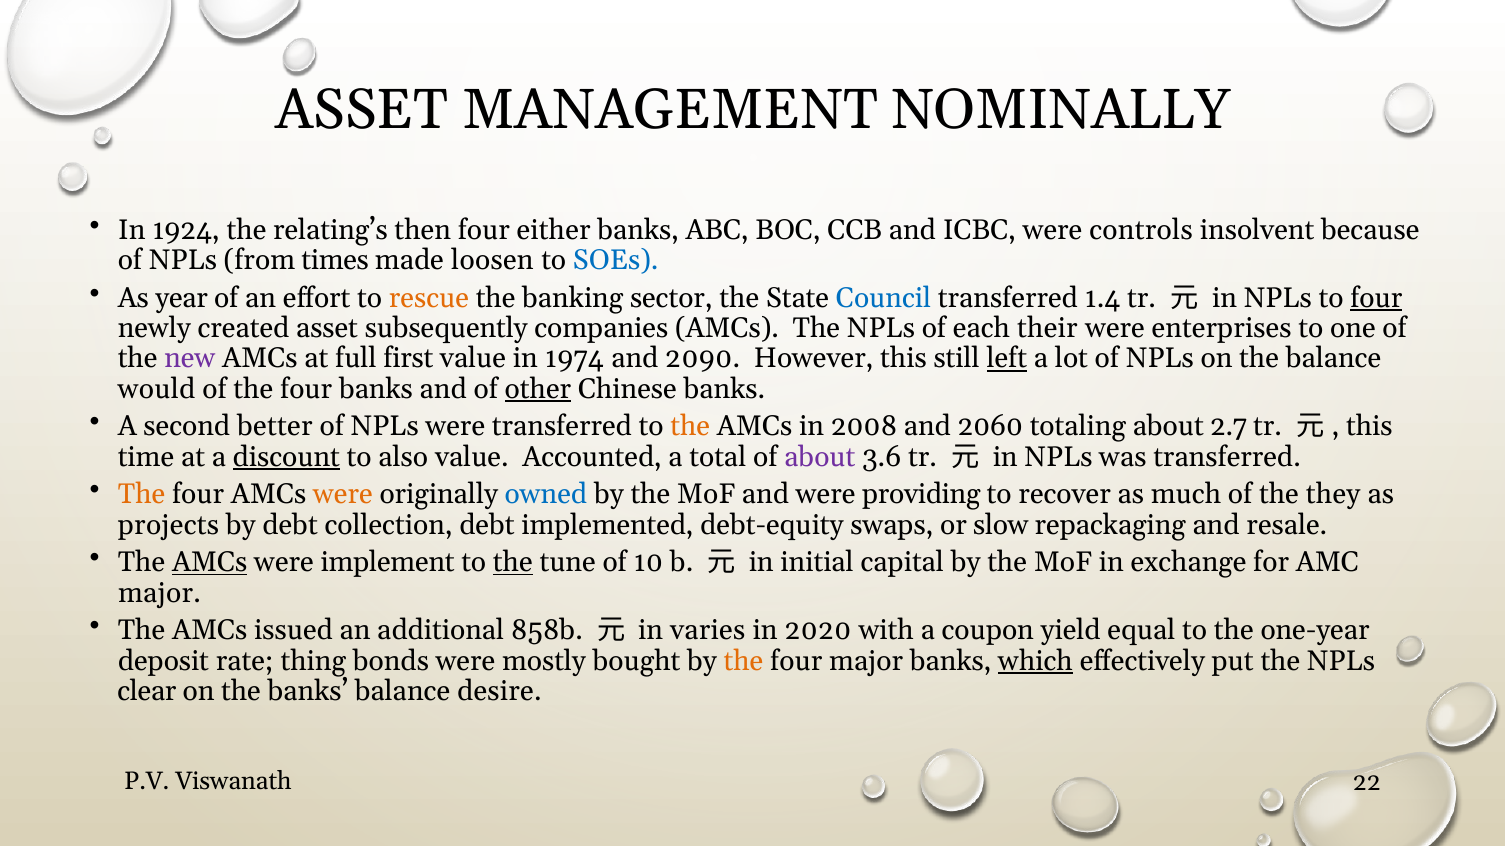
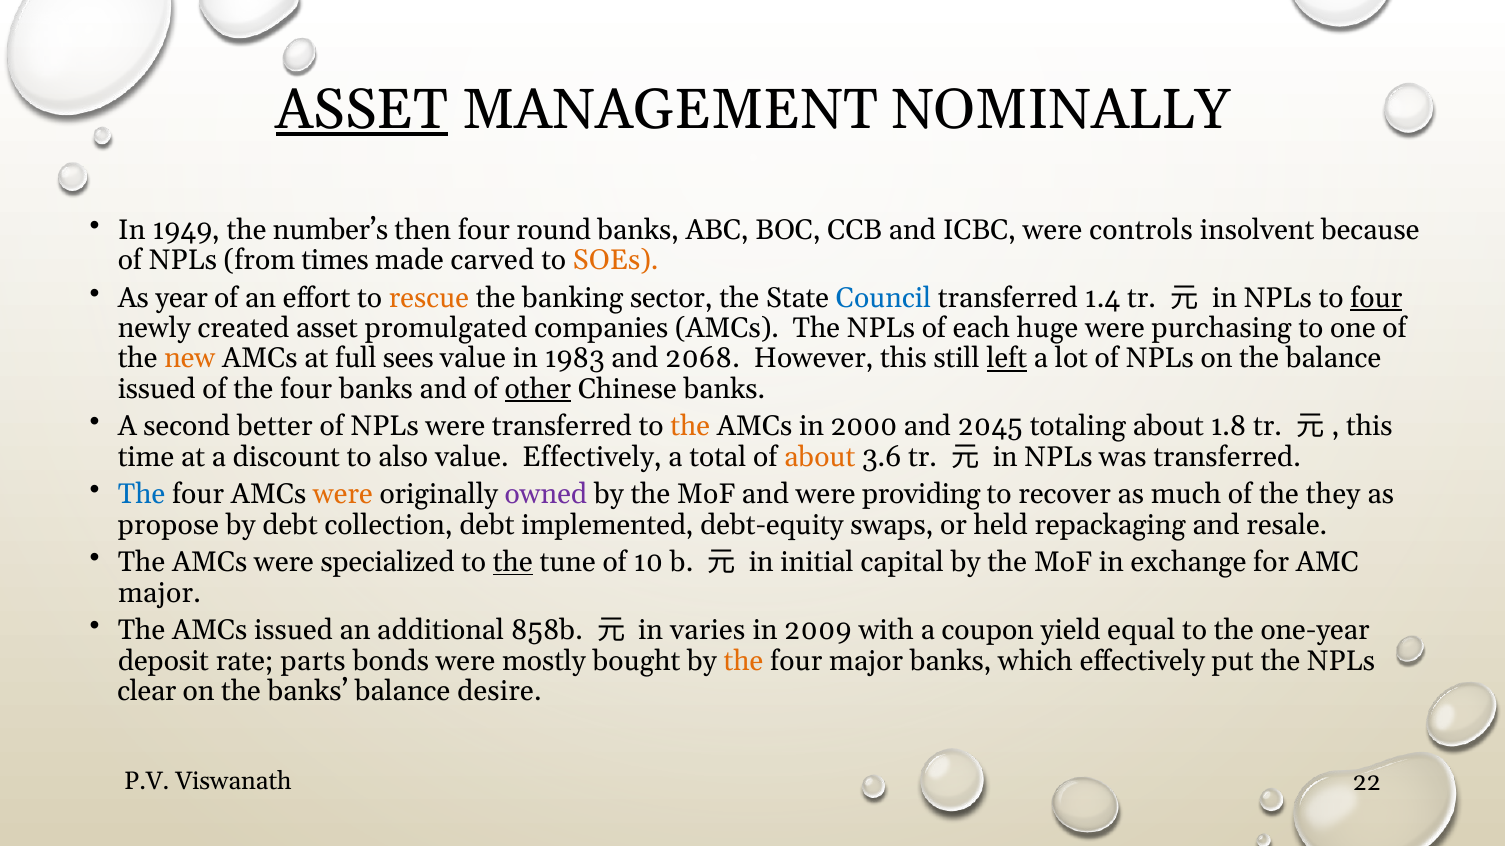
ASSET at (362, 110) underline: none -> present
1924: 1924 -> 1949
relating’s: relating’s -> number’s
either: either -> round
loosen: loosen -> carved
SOEs colour: blue -> orange
subsequently: subsequently -> promulgated
their: their -> huge
enterprises: enterprises -> purchasing
new colour: purple -> orange
first: first -> sees
1974: 1974 -> 1983
2090: 2090 -> 2068
would at (157, 389): would -> issued
2008: 2008 -> 2000
2060: 2060 -> 2045
2.7: 2.7 -> 1.8
discount underline: present -> none
value Accounted: Accounted -> Effectively
about at (820, 457) colour: purple -> orange
The at (142, 495) colour: orange -> blue
owned colour: blue -> purple
projects: projects -> propose
slow: slow -> held
AMCs at (210, 563) underline: present -> none
implement: implement -> specialized
2020: 2020 -> 2009
thing: thing -> parts
which underline: present -> none
